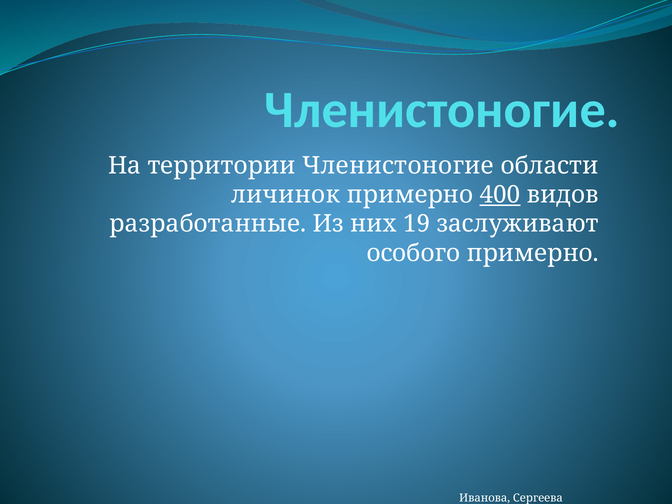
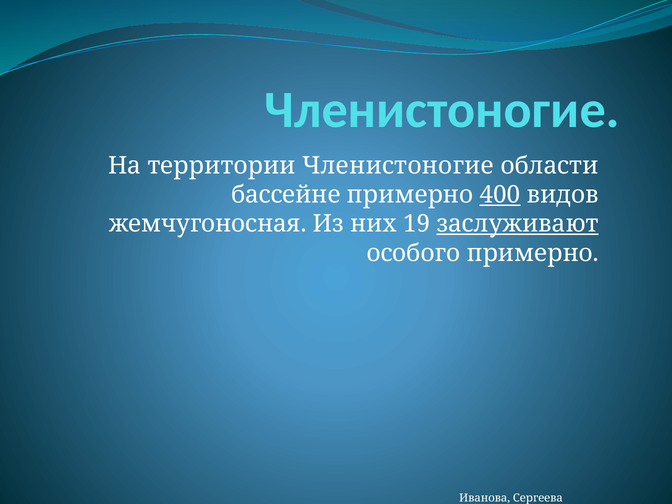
личинок: личинок -> бассейне
разработанные: разработанные -> жемчугоносная
заслуживают underline: none -> present
